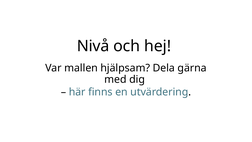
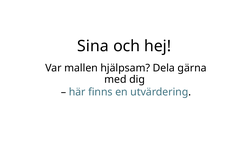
Nivå: Nivå -> Sina
